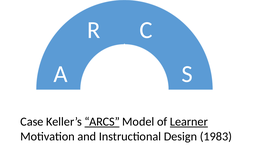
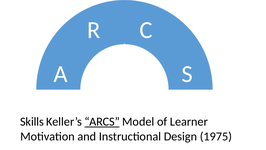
Case: Case -> Skills
Learner underline: present -> none
1983: 1983 -> 1975
